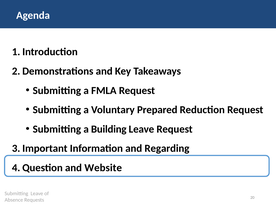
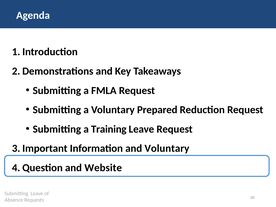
Building: Building -> Training
and Regarding: Regarding -> Voluntary
